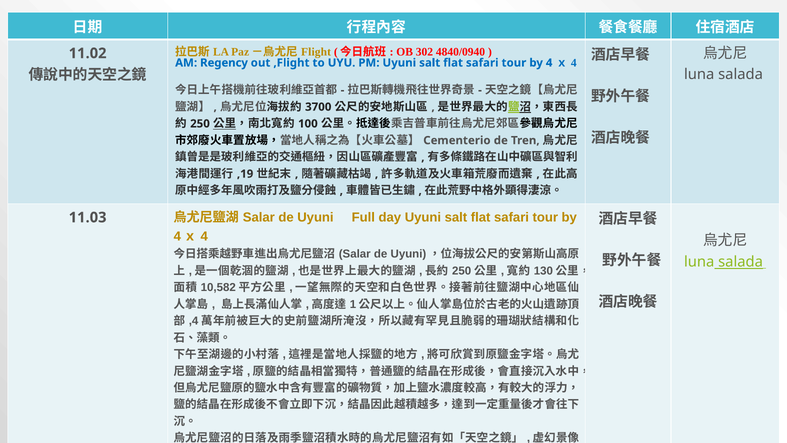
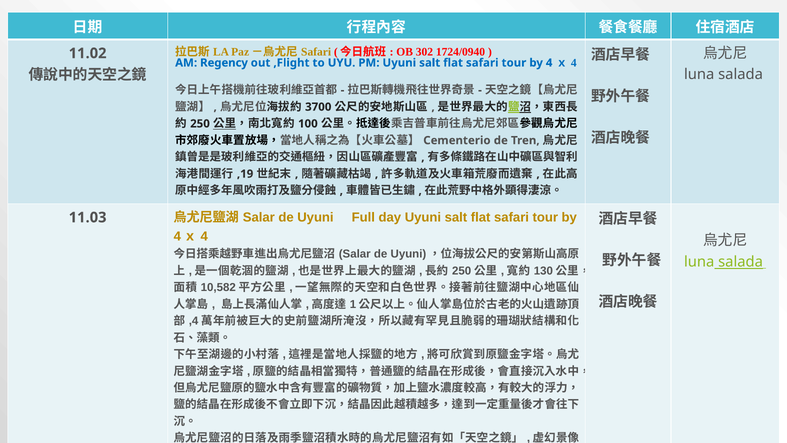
Flight at (316, 52): Flight -> Safari
4840/0940: 4840/0940 -> 1724/0940
